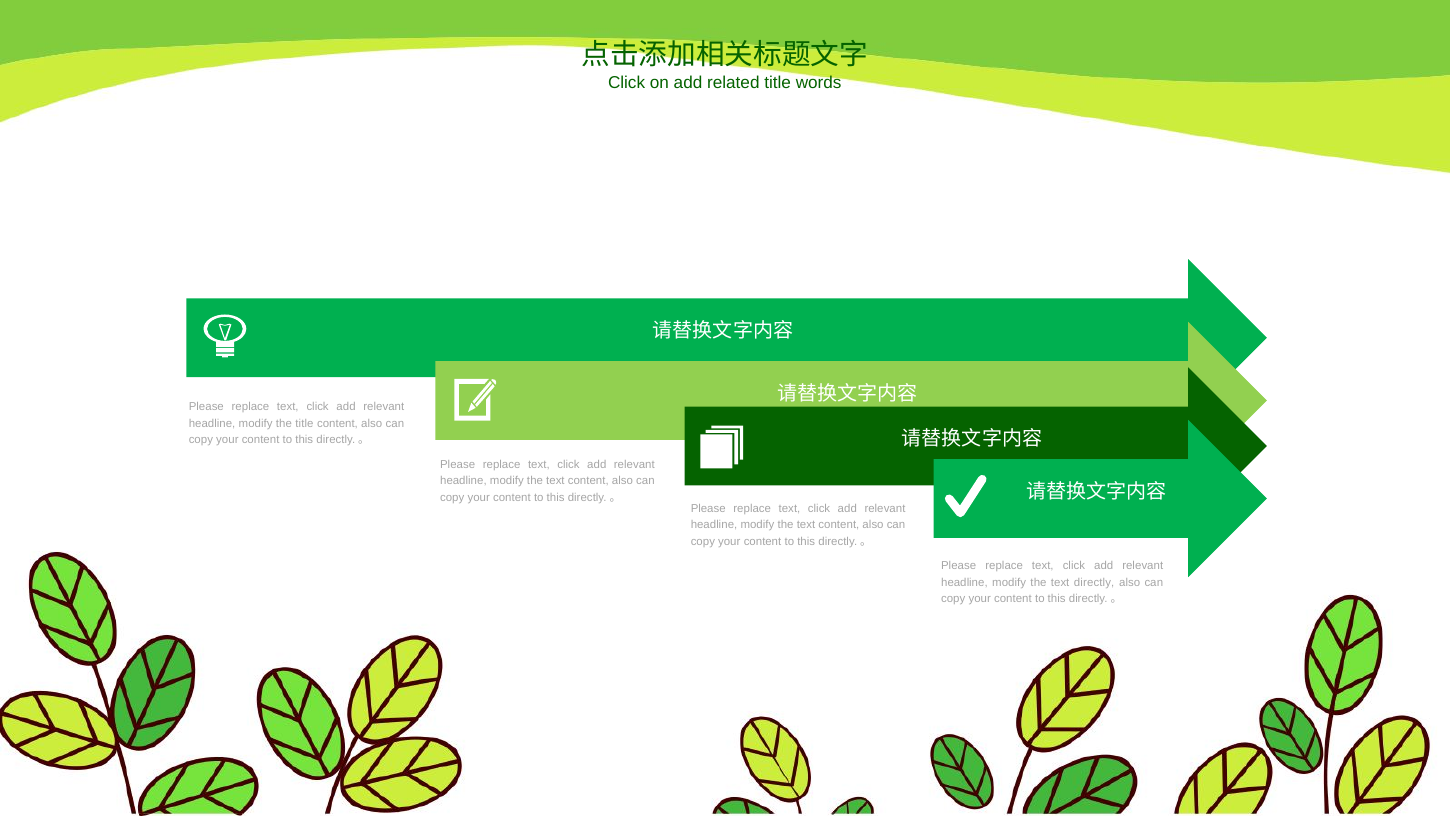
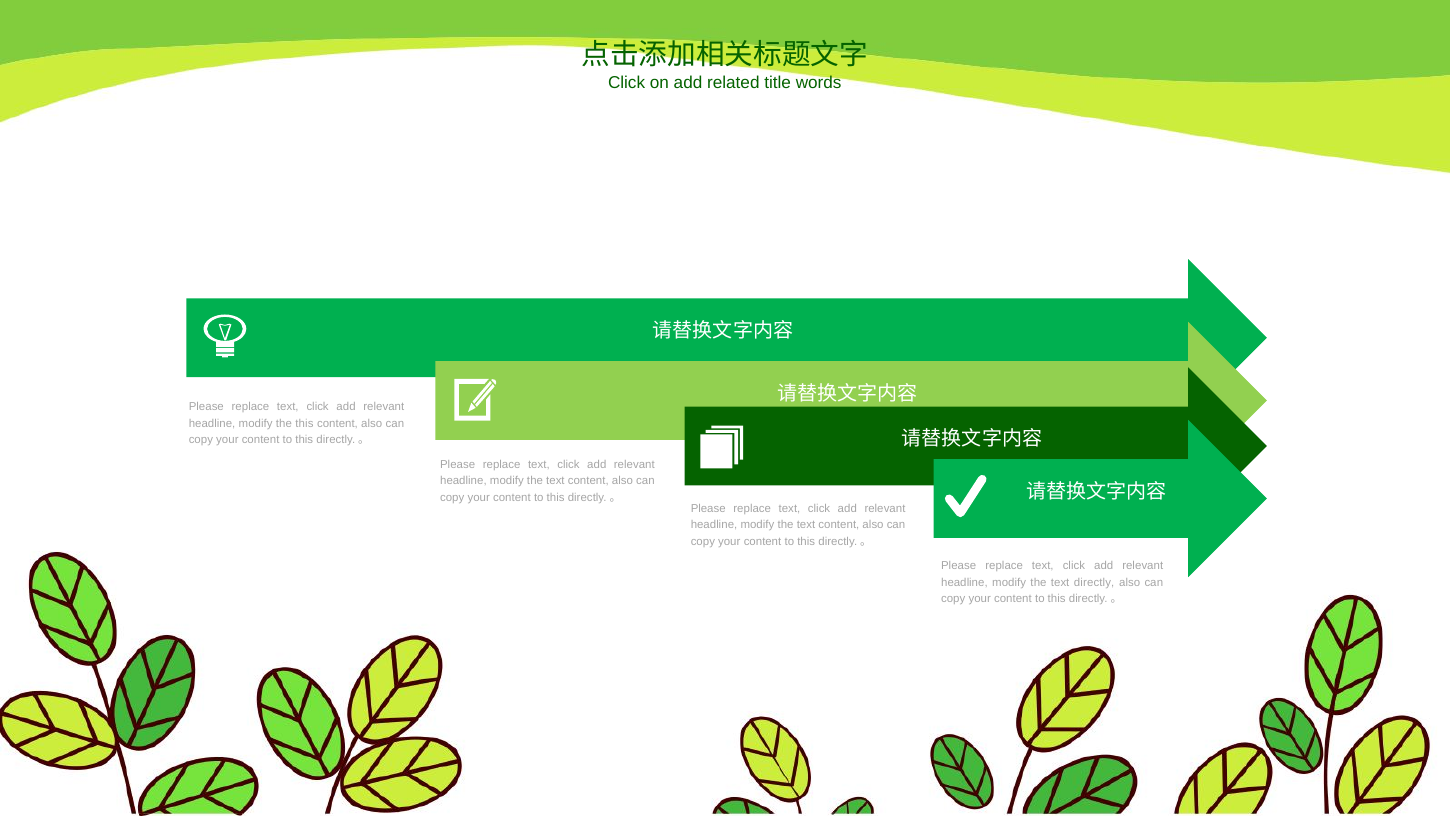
the title: title -> this
